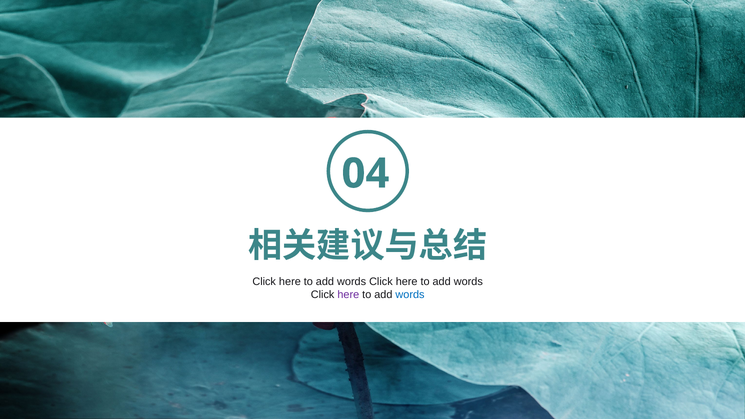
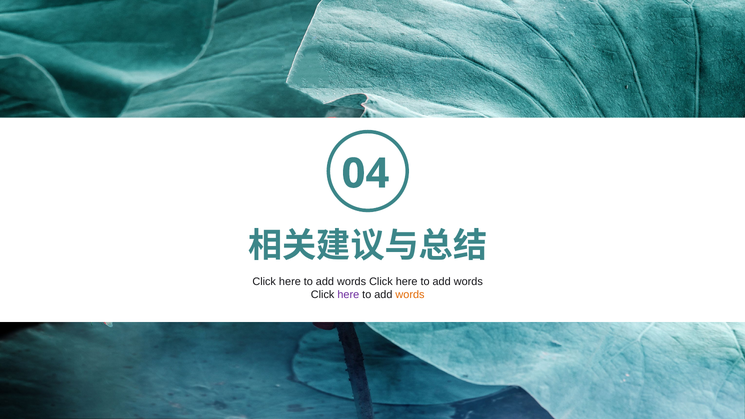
words at (410, 295) colour: blue -> orange
